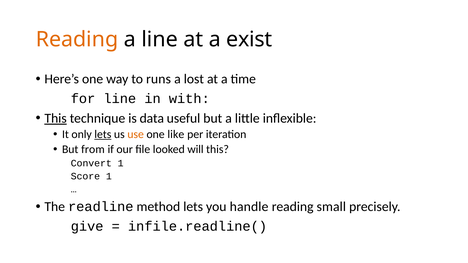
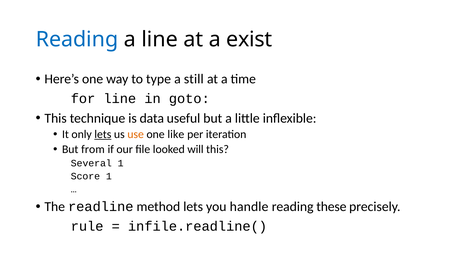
Reading at (77, 39) colour: orange -> blue
runs: runs -> type
lost: lost -> still
with: with -> goto
This at (56, 118) underline: present -> none
Convert: Convert -> Several
small: small -> these
give: give -> rule
